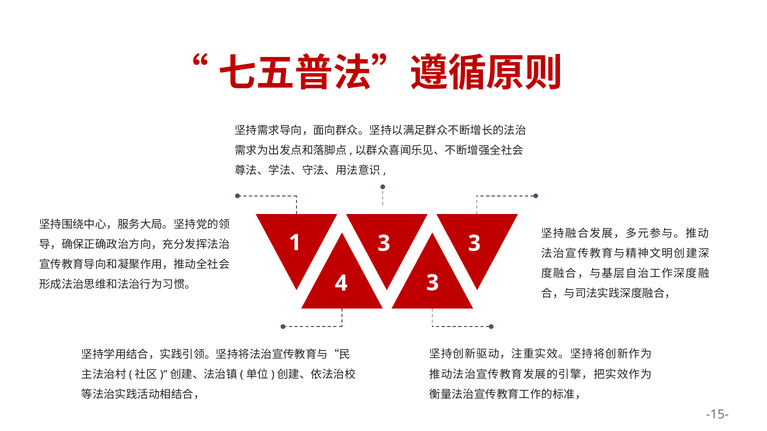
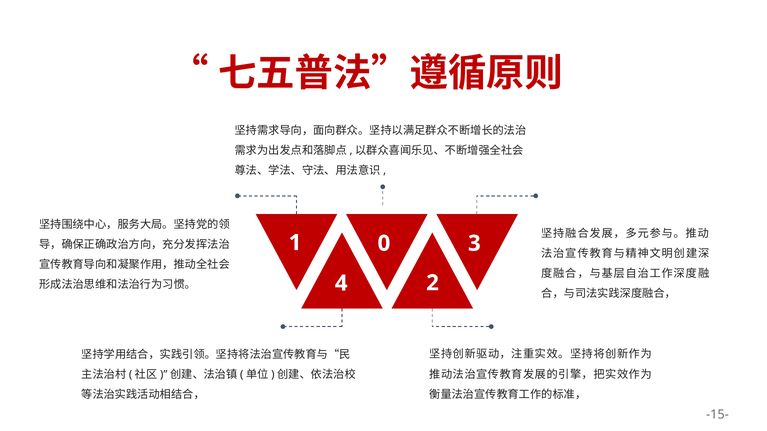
1 3: 3 -> 0
4 3: 3 -> 2
